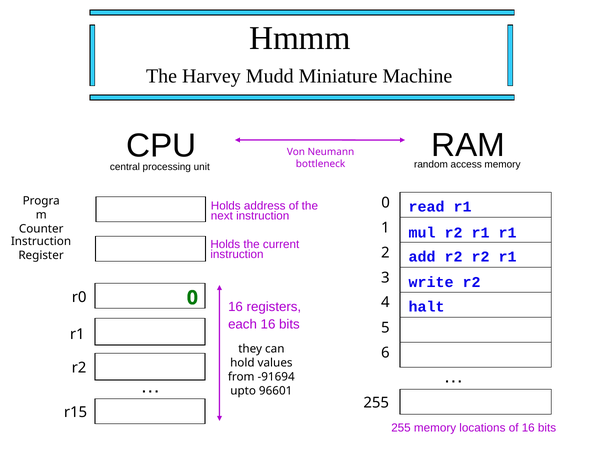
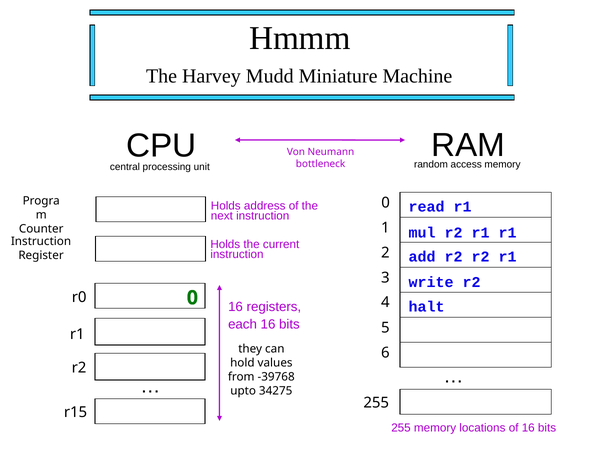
-91694: -91694 -> -39768
96601: 96601 -> 34275
